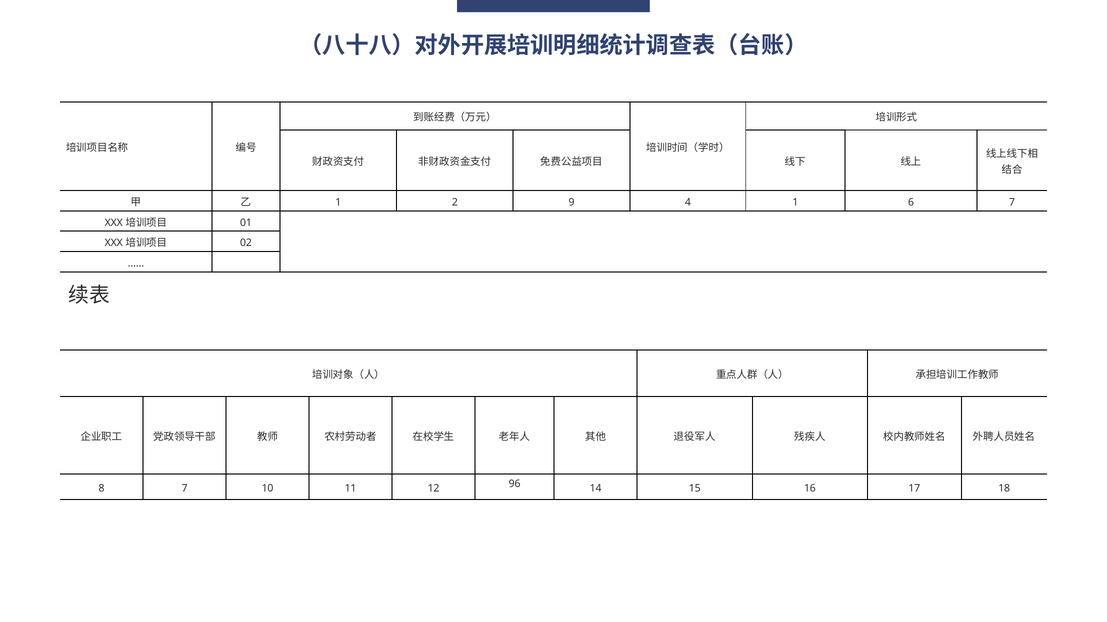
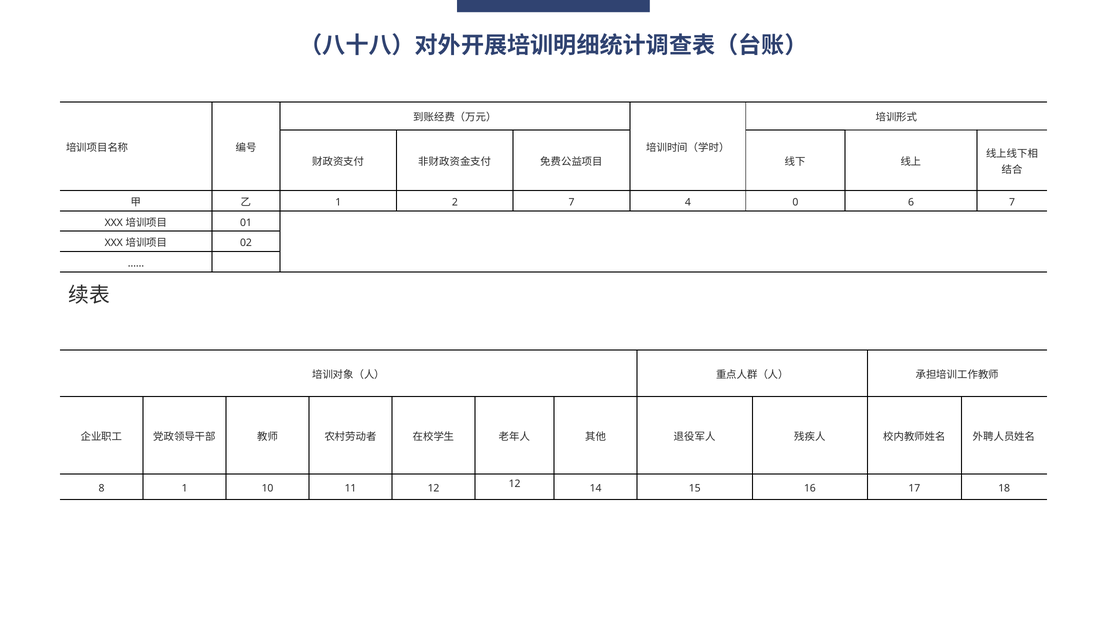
2 9: 9 -> 7
4 1: 1 -> 0
8 7: 7 -> 1
12 96: 96 -> 12
